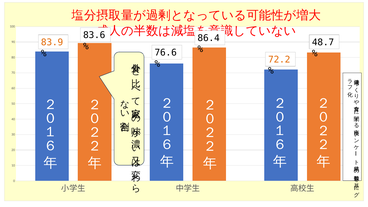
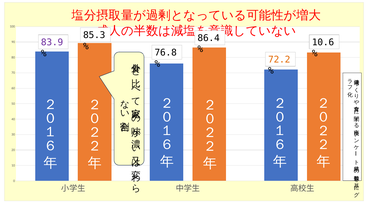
83.6: 83.6 -> 85.3
83.9 colour: orange -> purple
48.7: 48.7 -> 10.6
76.6: 76.6 -> 76.8
